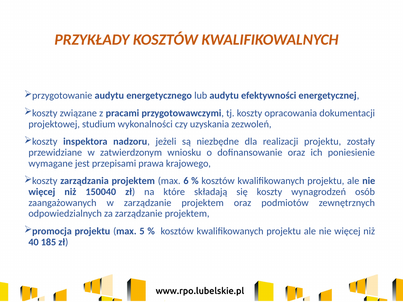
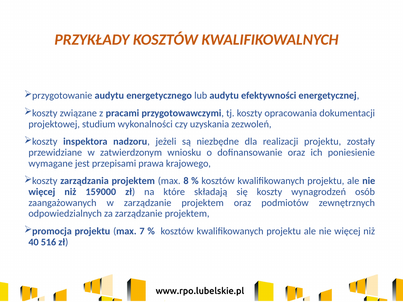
6: 6 -> 8
150040: 150040 -> 159000
5: 5 -> 7
185: 185 -> 516
